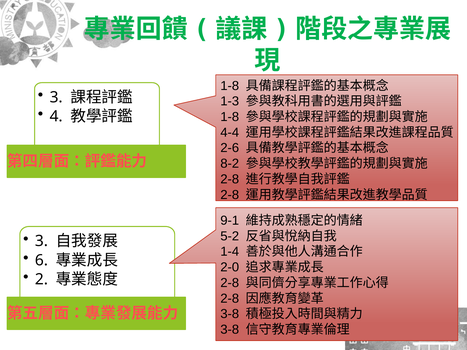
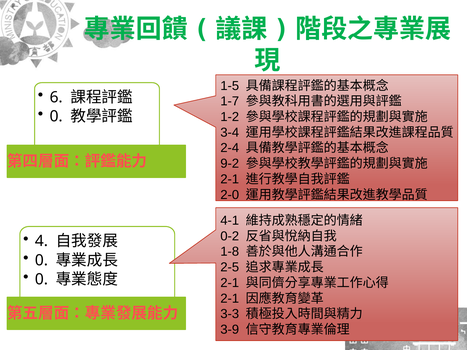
1-8 at (230, 86): 1-8 -> 1-5
3 at (56, 97): 3 -> 6
1-3: 1-3 -> 1-7
4 at (56, 117): 4 -> 0
1-8 at (230, 117): 1-8 -> 1-2
4-4: 4-4 -> 3-4
2-6: 2-6 -> 2-4
8-2: 8-2 -> 9-2
2-8 at (230, 179): 2-8 -> 2-1
2-8 at (230, 195): 2-8 -> 2-0
9-1: 9-1 -> 4-1
5-2: 5-2 -> 0-2
3 at (41, 241): 3 -> 4
1-4: 1-4 -> 1-8
6 at (41, 260): 6 -> 0
2-0: 2-0 -> 2-5
2 at (41, 280): 2 -> 0
2-8 at (230, 283): 2-8 -> 2-1
2-8 at (230, 299): 2-8 -> 2-1
3-8 at (230, 314): 3-8 -> 3-3
3-8 at (230, 330): 3-8 -> 3-9
